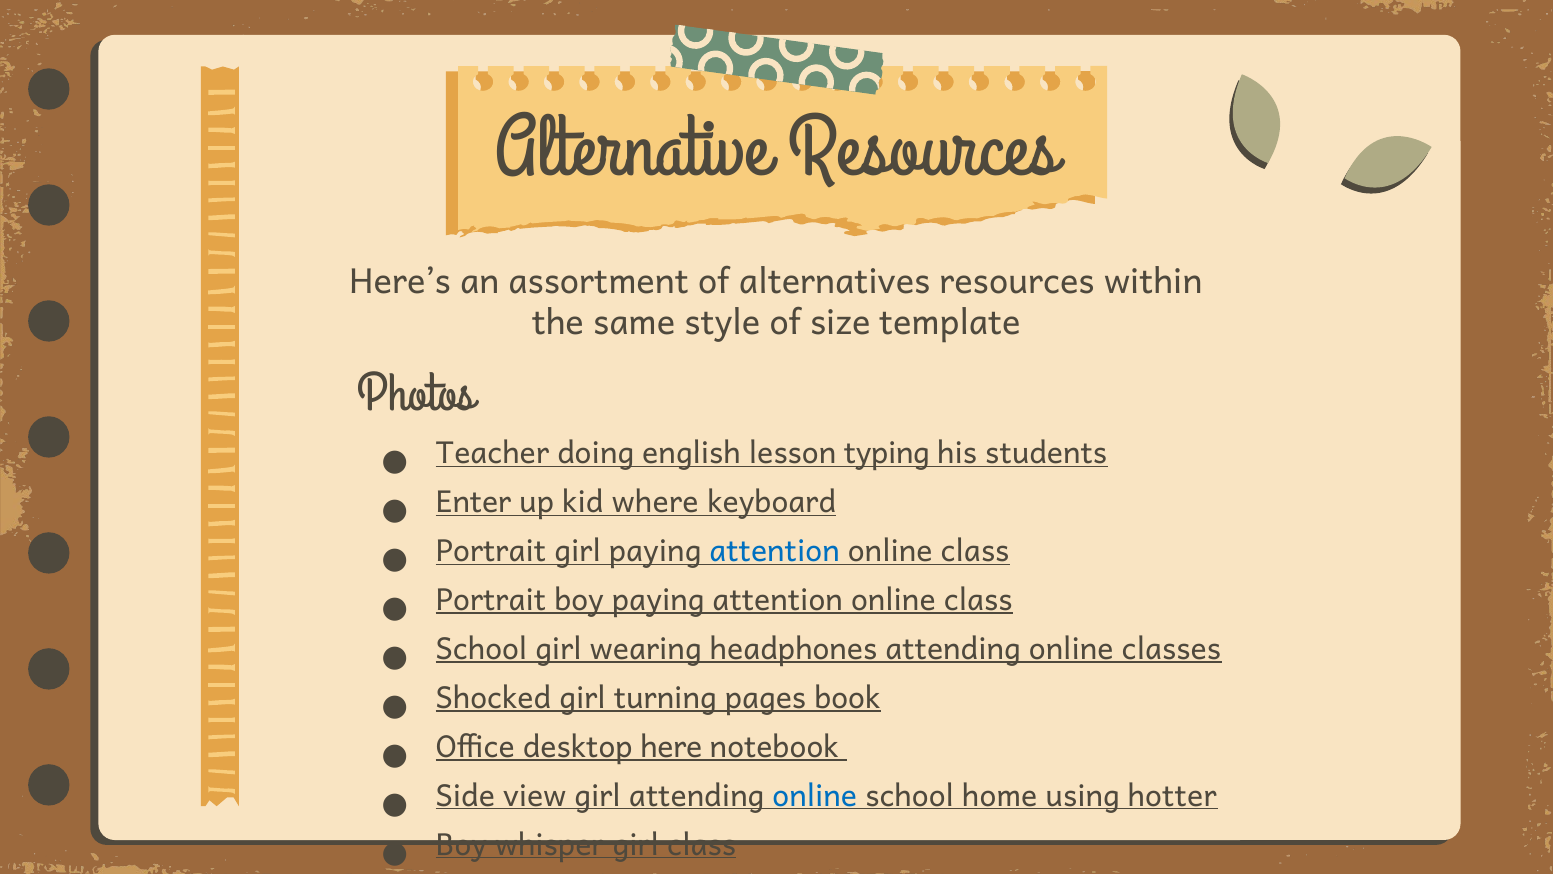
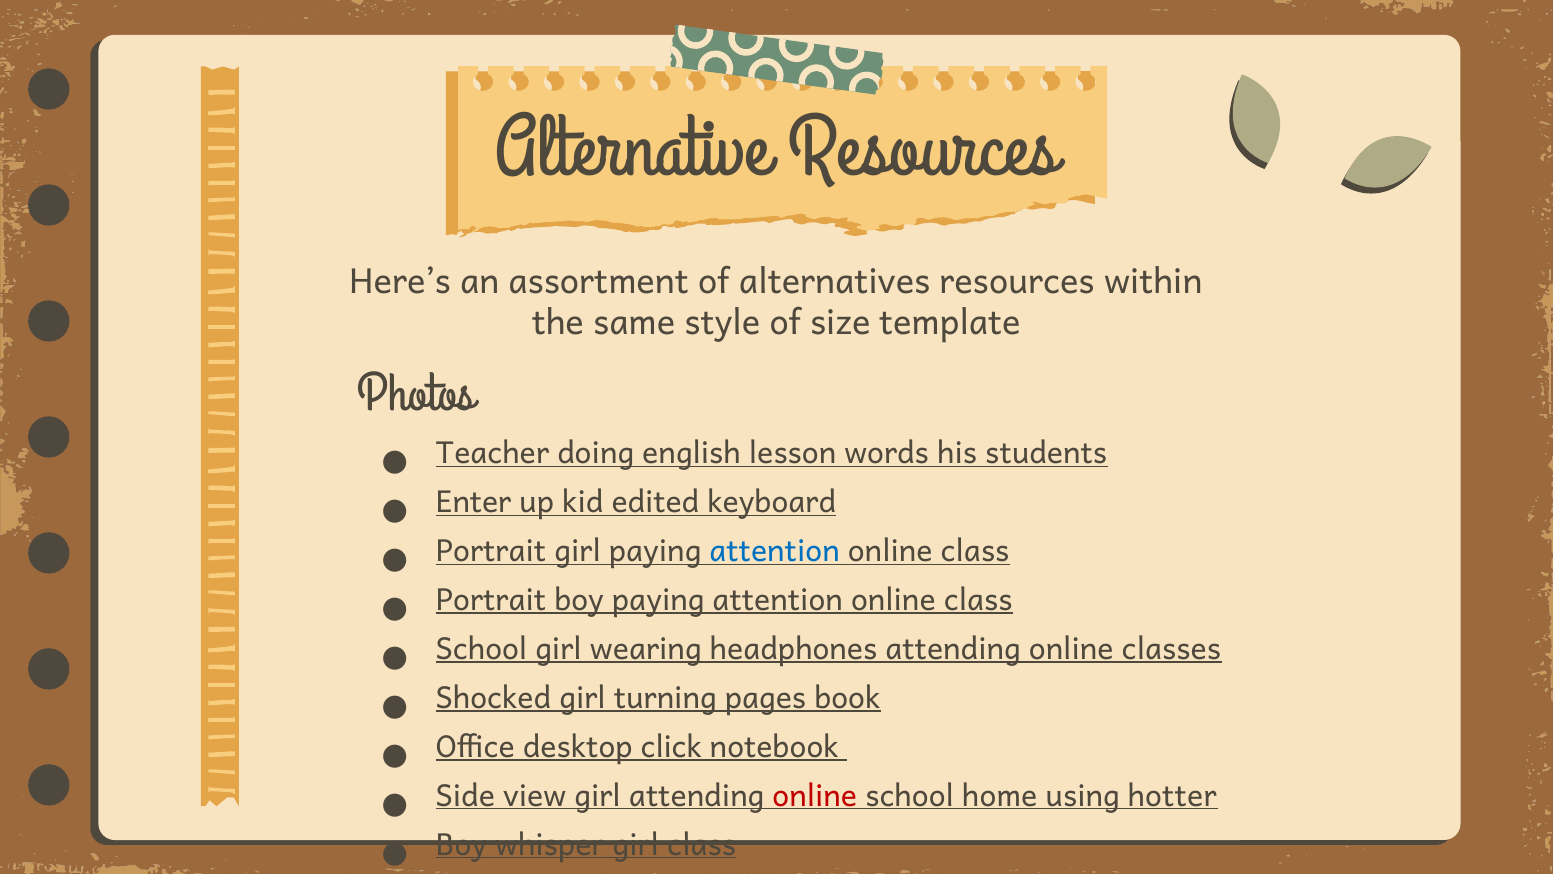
typing: typing -> words
where: where -> edited
here: here -> click
online at (815, 796) colour: blue -> red
